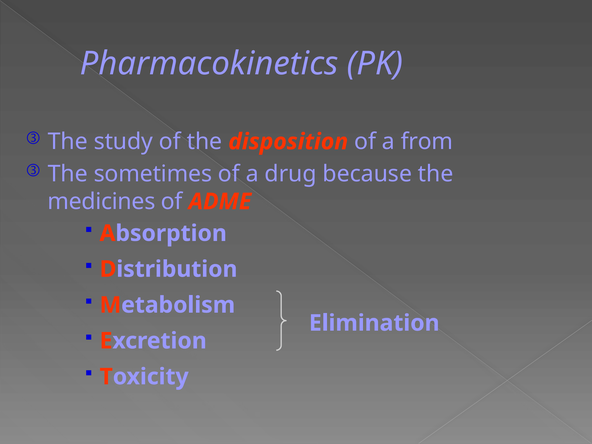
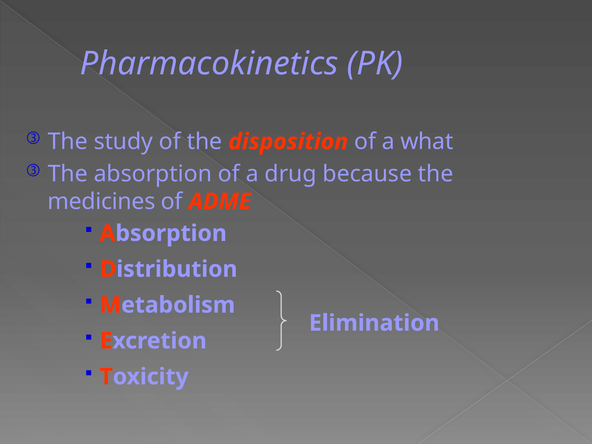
from: from -> what
The sometimes: sometimes -> absorption
